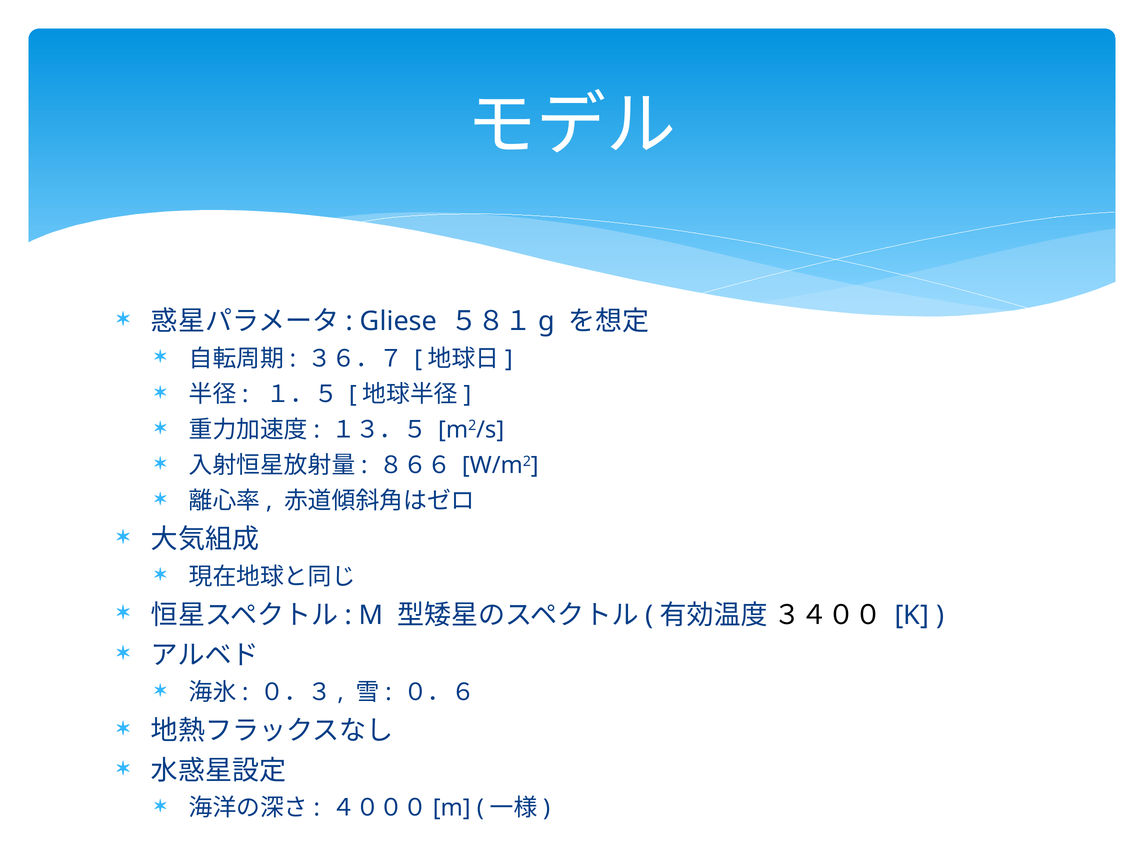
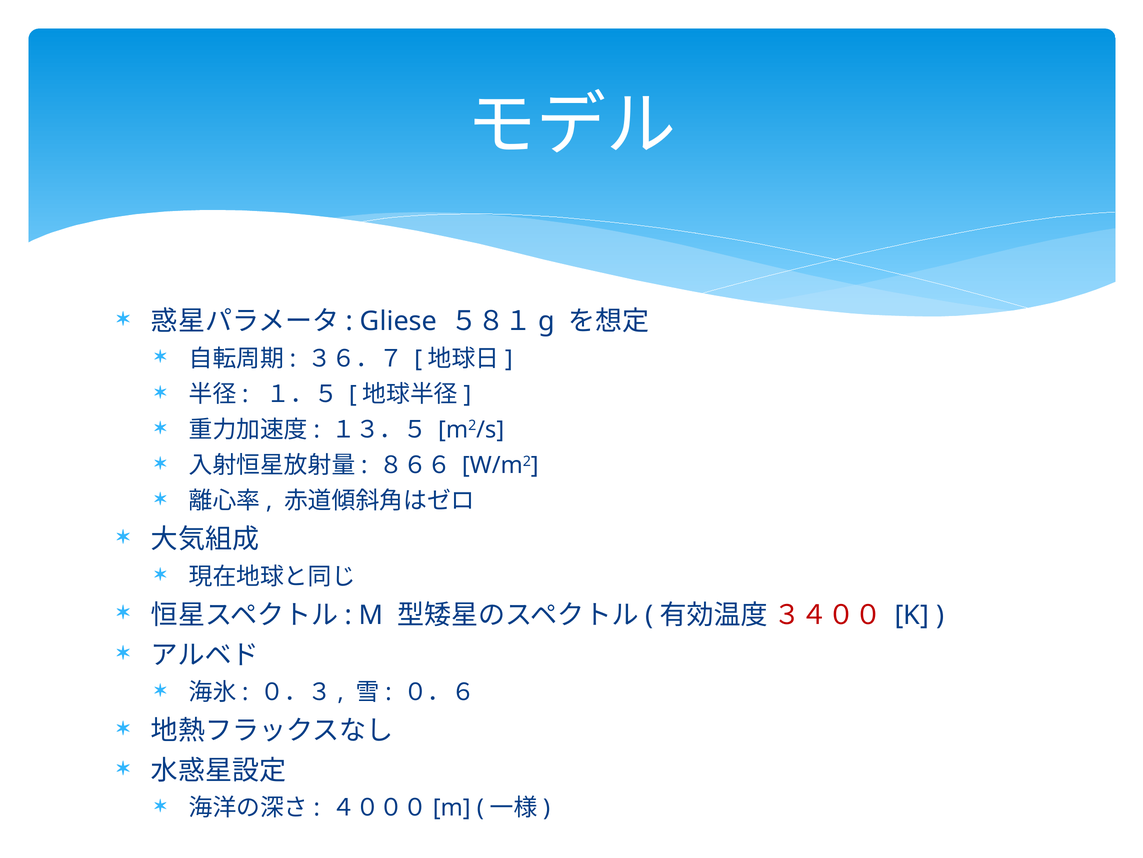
３４００ colour: black -> red
